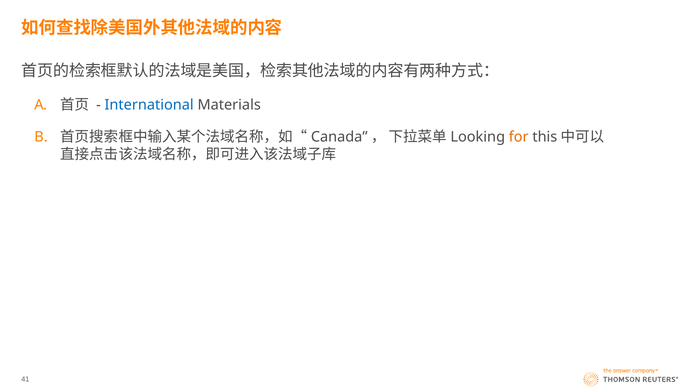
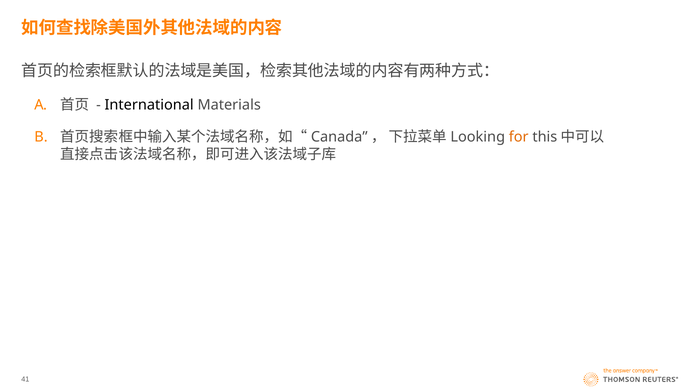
International colour: blue -> black
